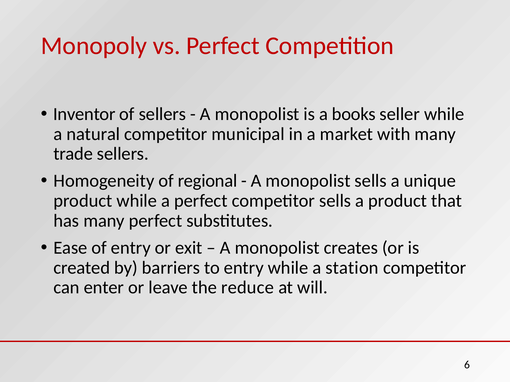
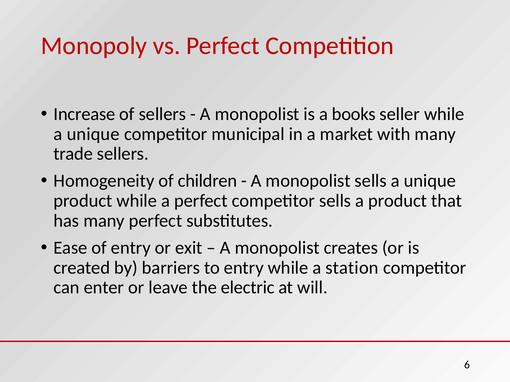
Inventor: Inventor -> Increase
natural at (93, 134): natural -> unique
regional: regional -> children
reduce: reduce -> electric
